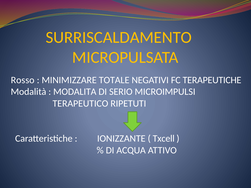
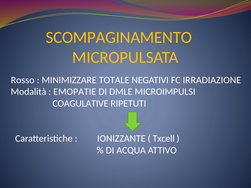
SURRISCALDAMENTO: SURRISCALDAMENTO -> SCOMPAGINAMENTO
TERAPEUTICHE: TERAPEUTICHE -> IRRADIAZIONE
MODALITA: MODALITA -> EMOPATIE
SERIO: SERIO -> DMLE
TERAPEUTICO: TERAPEUTICO -> COAGULATIVE
